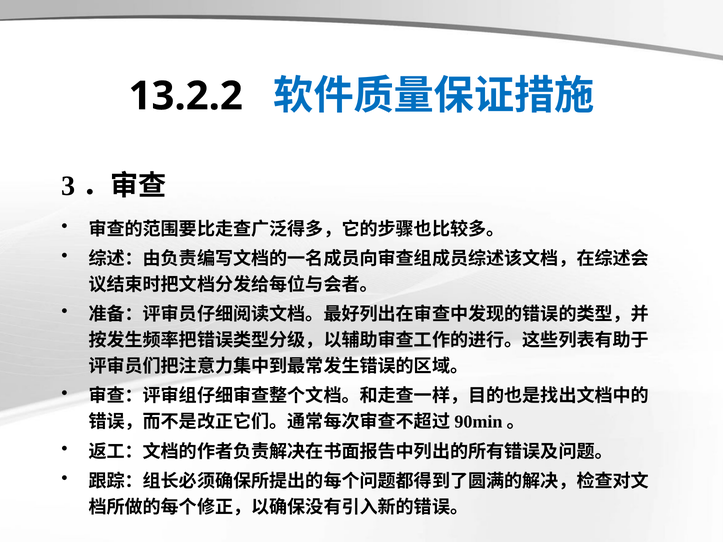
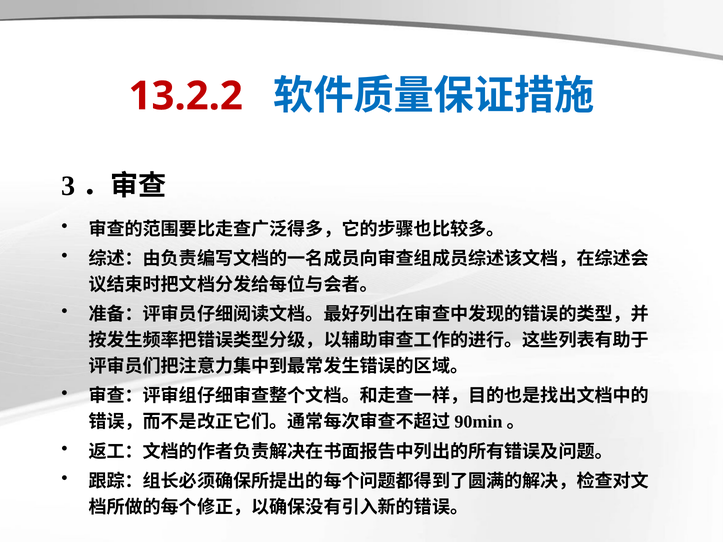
13.2.2 colour: black -> red
